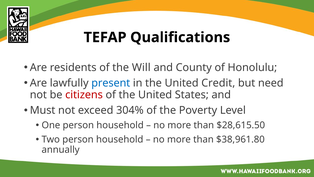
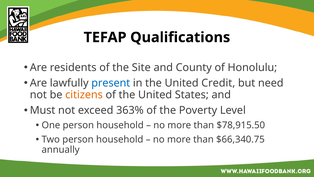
Will: Will -> Site
citizens colour: red -> orange
304%: 304% -> 363%
$28,615.50: $28,615.50 -> $78,915.50
$38,961.80: $38,961.80 -> $66,340.75
